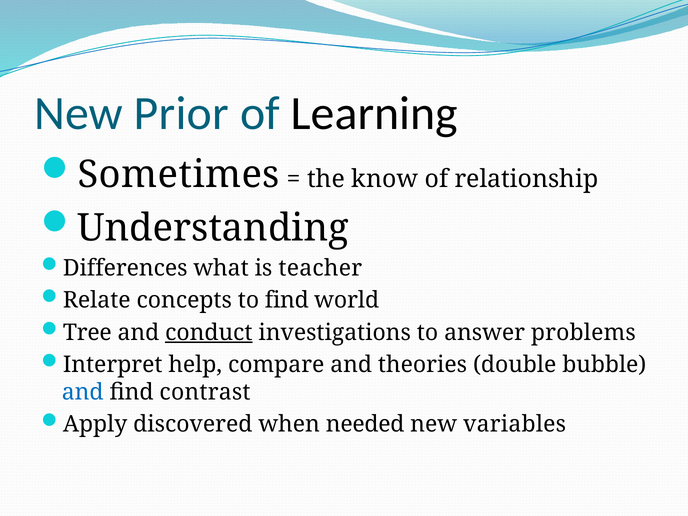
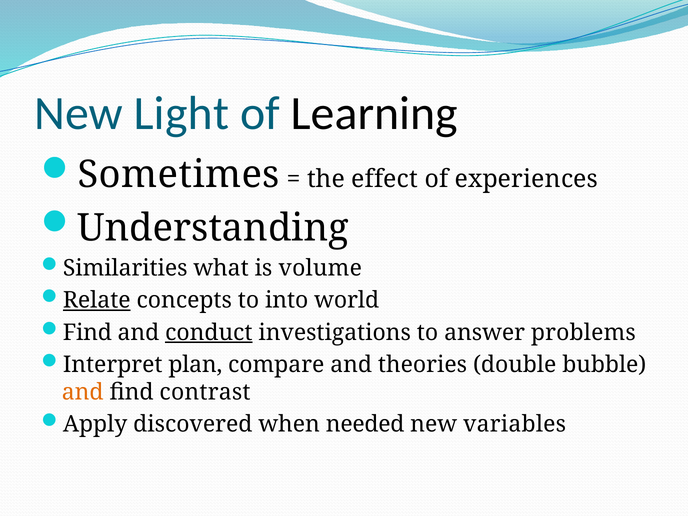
Prior: Prior -> Light
know: know -> effect
relationship: relationship -> experiences
Differences: Differences -> Similarities
teacher: teacher -> volume
Relate underline: none -> present
to find: find -> into
Tree at (87, 333): Tree -> Find
help: help -> plan
and at (83, 392) colour: blue -> orange
